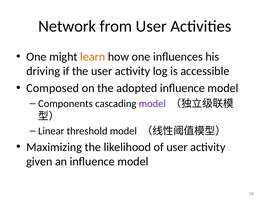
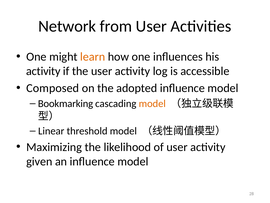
driving at (43, 71): driving -> activity
Components: Components -> Bookmarking
model at (152, 103) colour: purple -> orange
